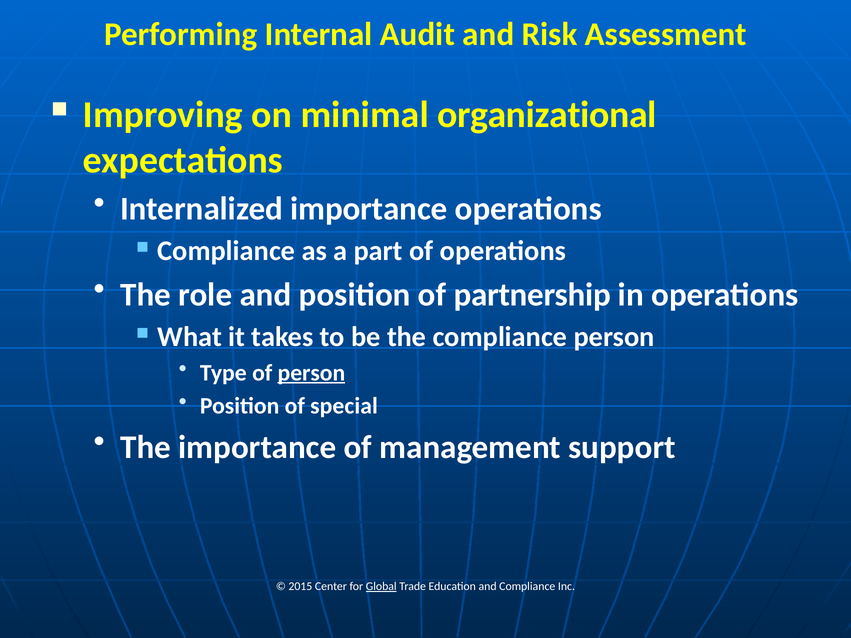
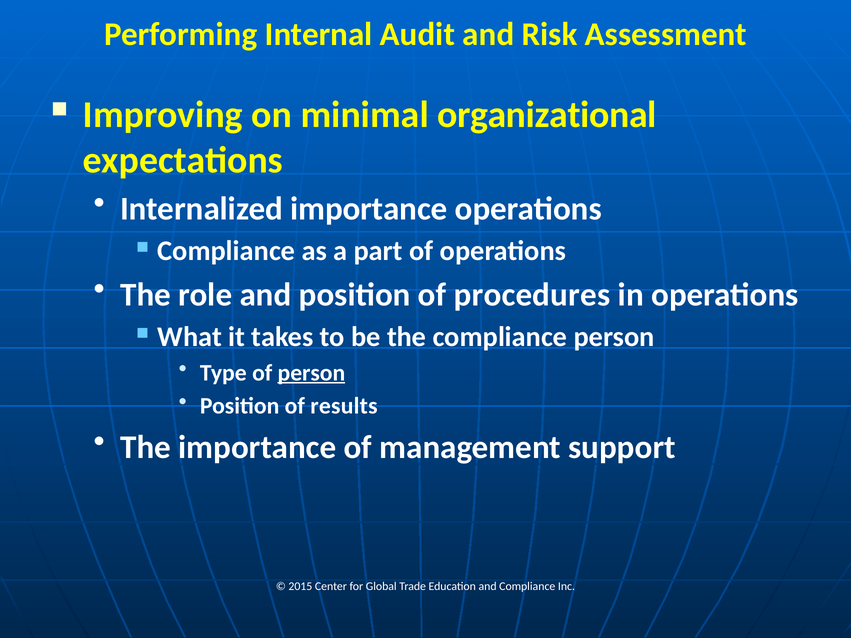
partnership: partnership -> procedures
special: special -> results
Global underline: present -> none
